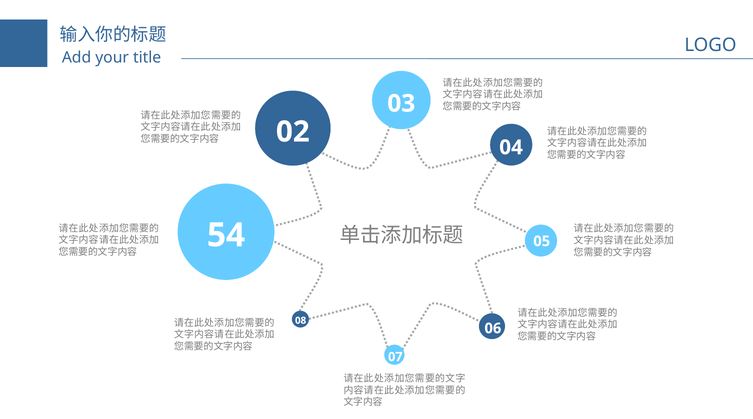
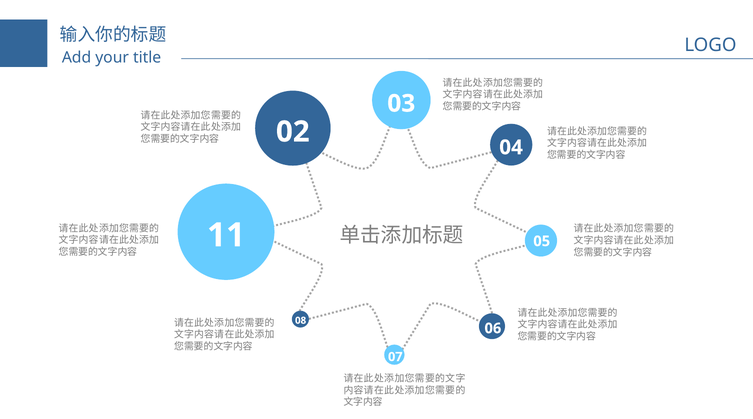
54: 54 -> 11
